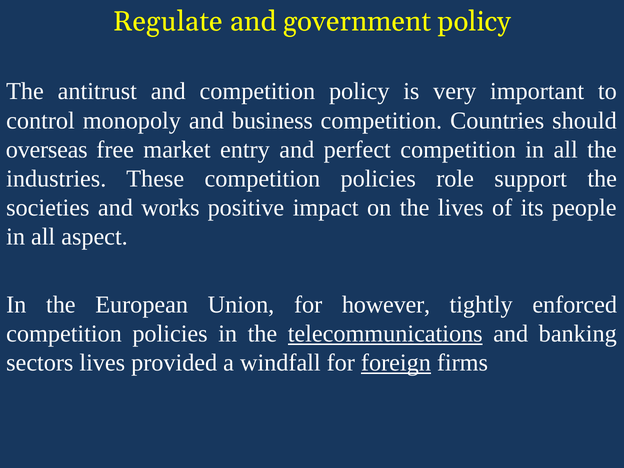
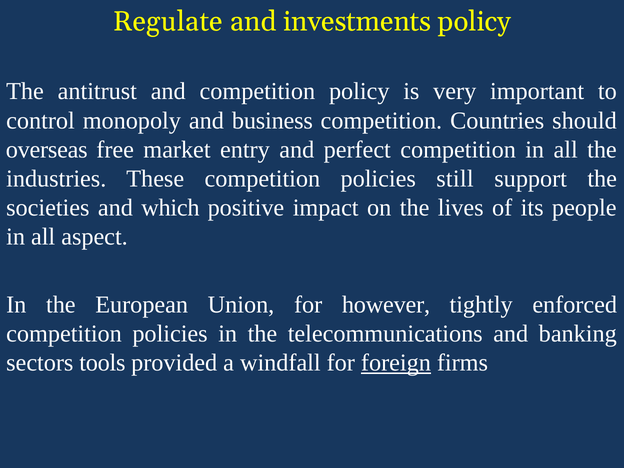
government: government -> investments
role: role -> still
works: works -> which
telecommunications underline: present -> none
sectors lives: lives -> tools
